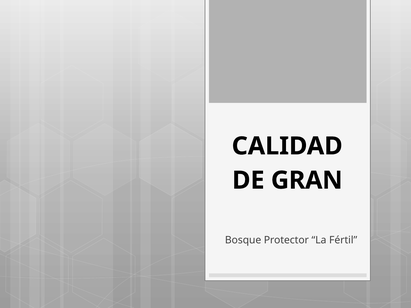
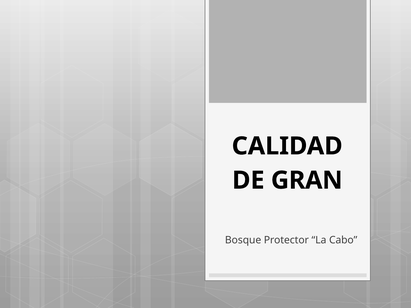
Fértil: Fértil -> Cabo
